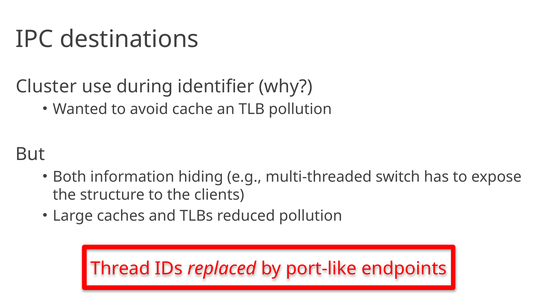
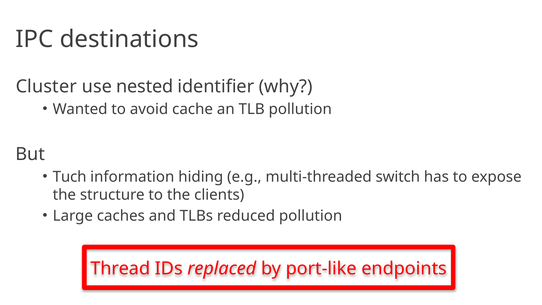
during: during -> nested
Both: Both -> Tuch
